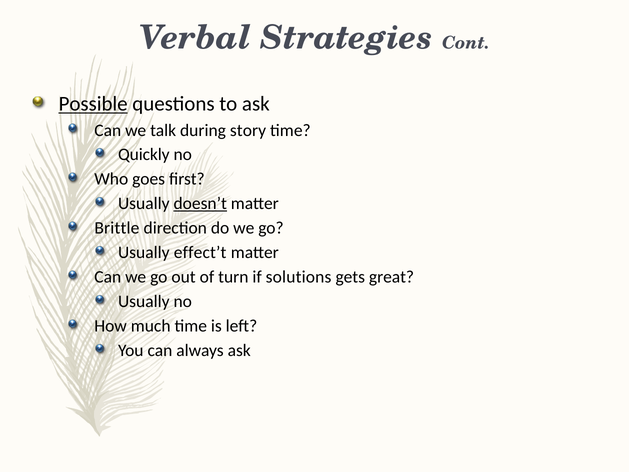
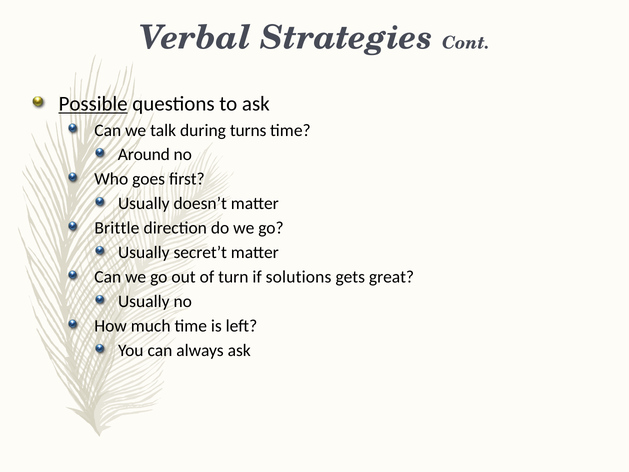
story: story -> turns
Quickly: Quickly -> Around
doesn’t underline: present -> none
effect’t: effect’t -> secret’t
